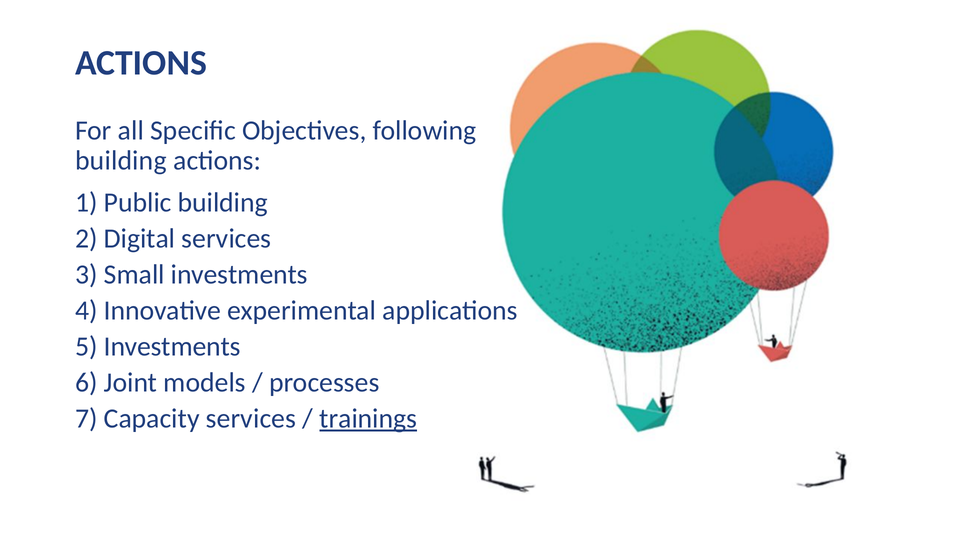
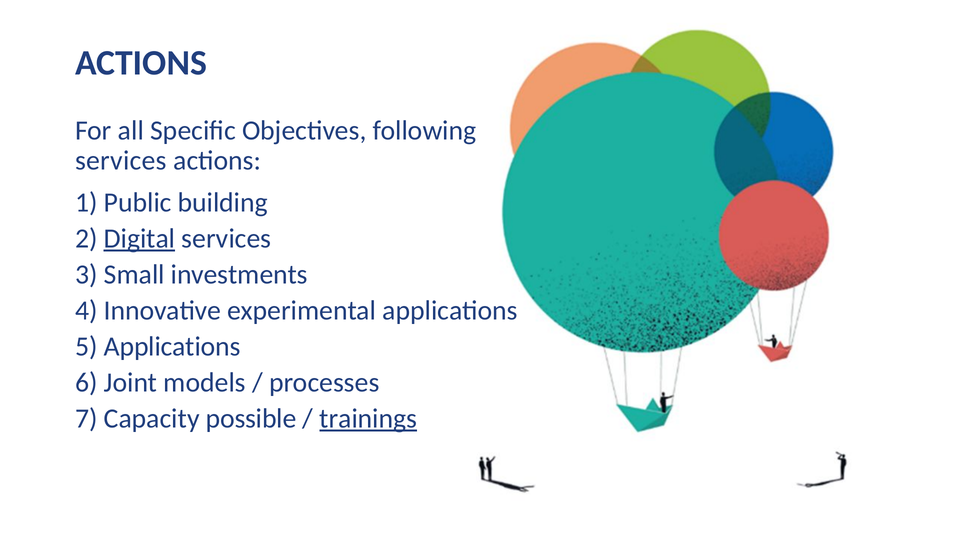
building at (121, 161): building -> services
Digital underline: none -> present
5 Investments: Investments -> Applications
Capacity services: services -> possible
